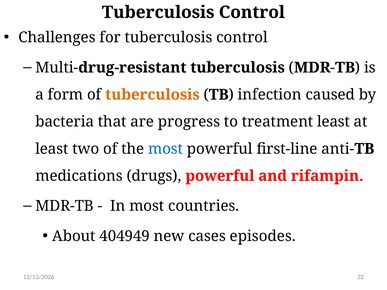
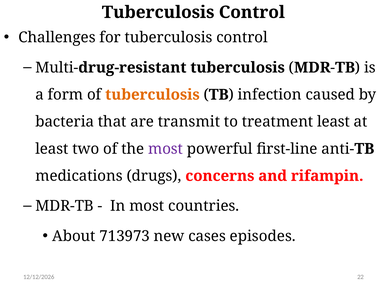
progress: progress -> transmit
most at (166, 149) colour: blue -> purple
drugs powerful: powerful -> concerns
404949: 404949 -> 713973
